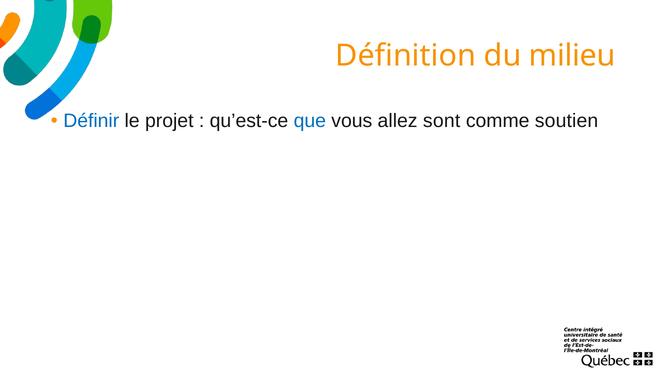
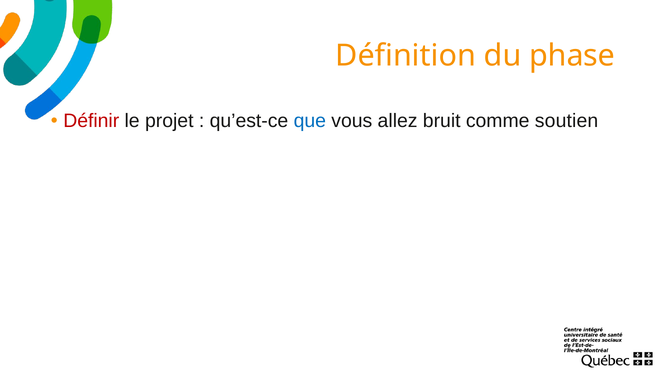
milieu: milieu -> phase
Définir colour: blue -> red
sont: sont -> bruit
